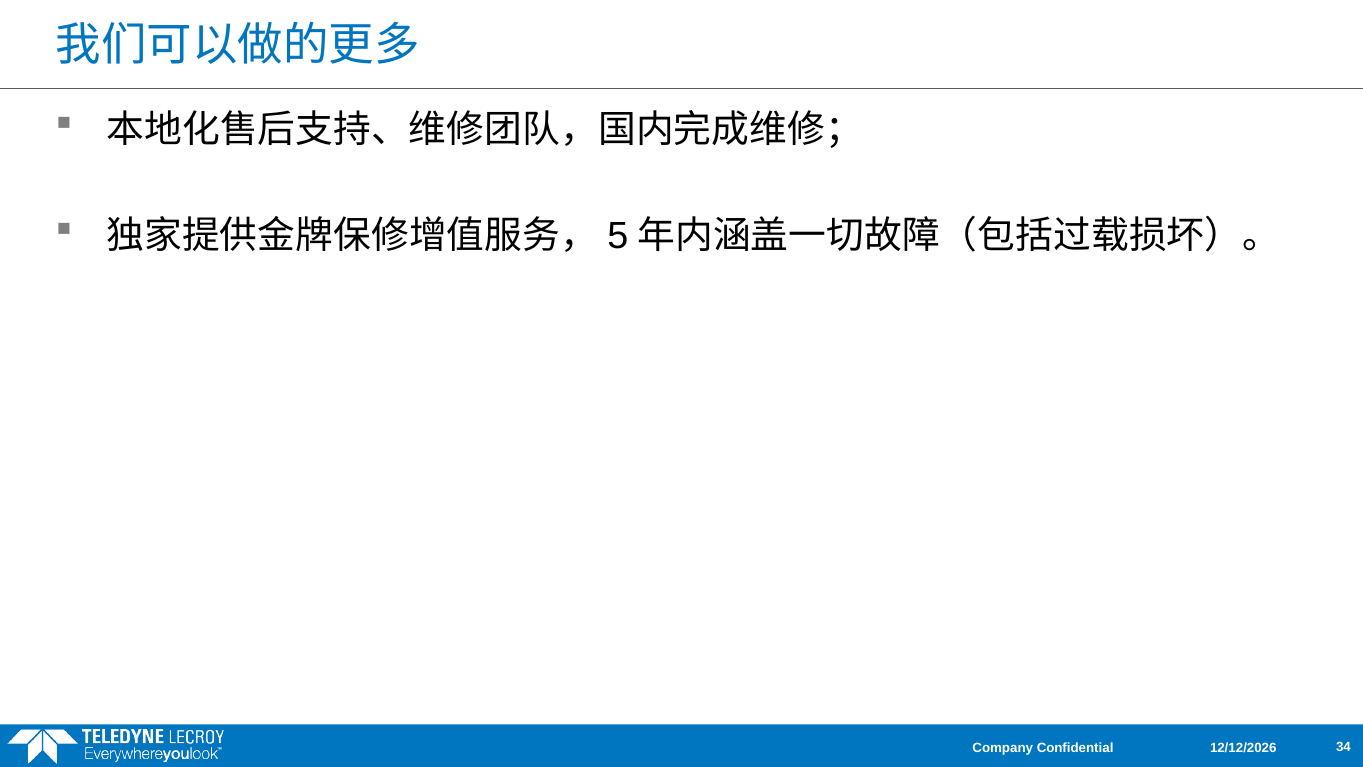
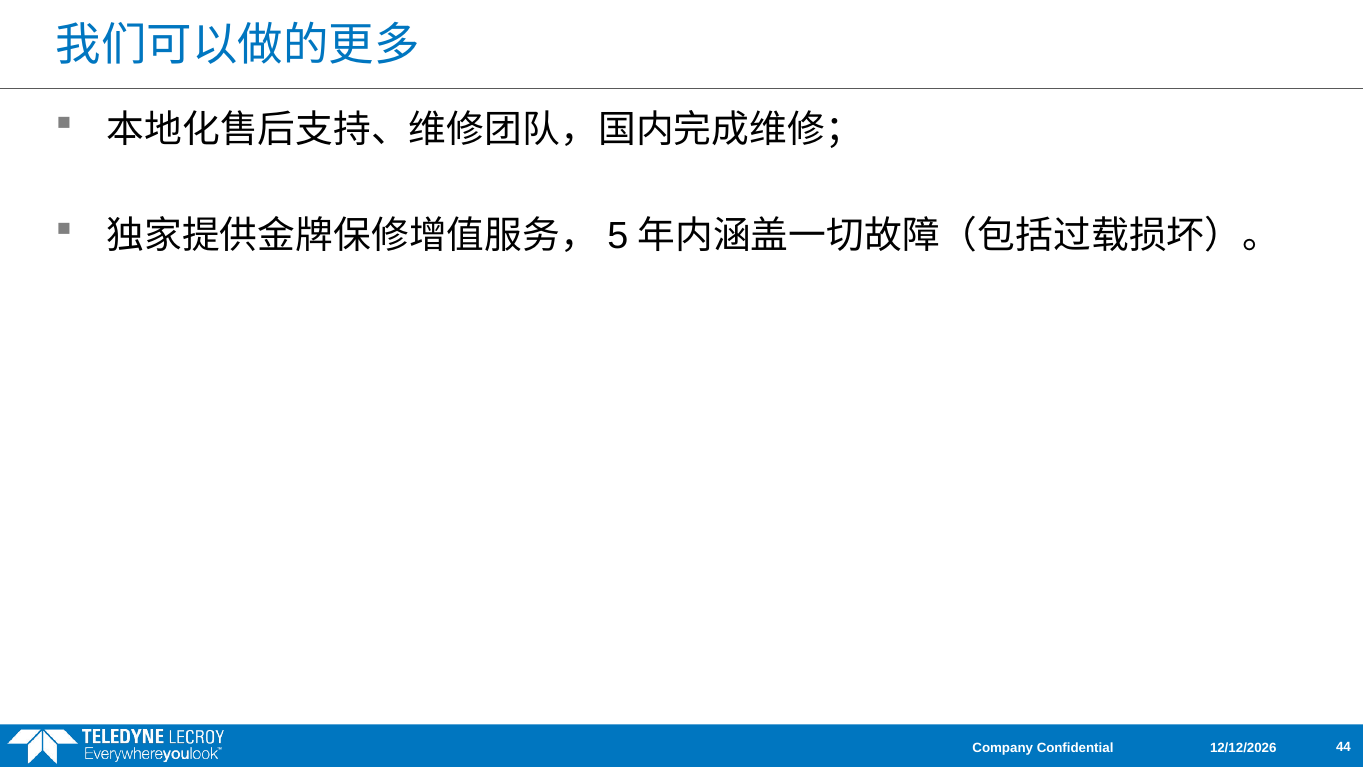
34: 34 -> 44
